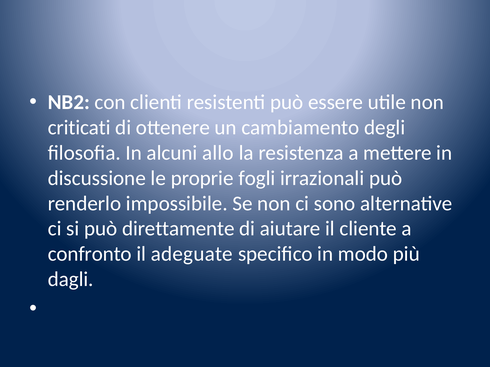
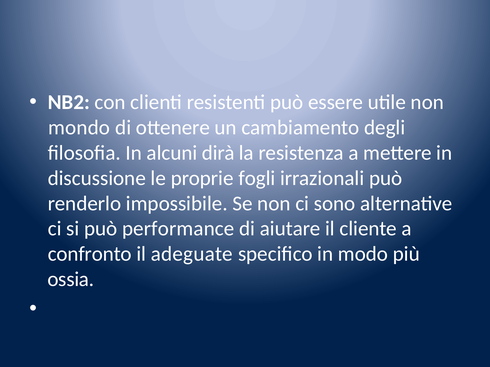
criticati: criticati -> mondo
allo: allo -> dirà
direttamente: direttamente -> performance
dagli: dagli -> ossia
